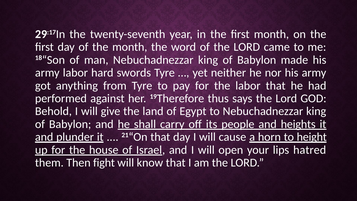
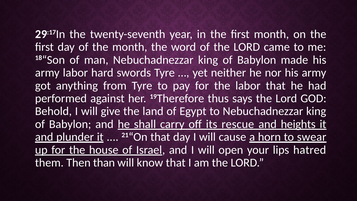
people: people -> rescue
height: height -> swear
fight: fight -> than
